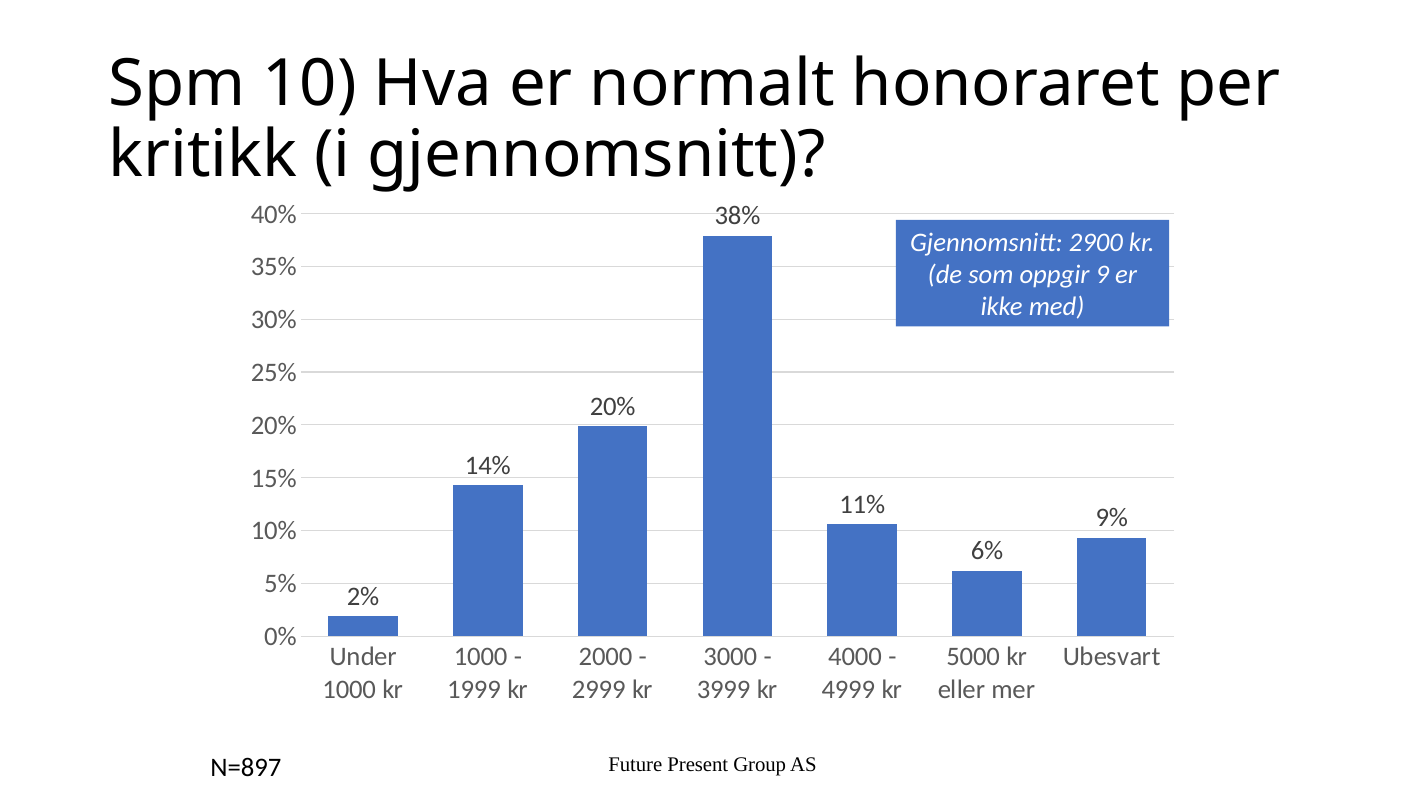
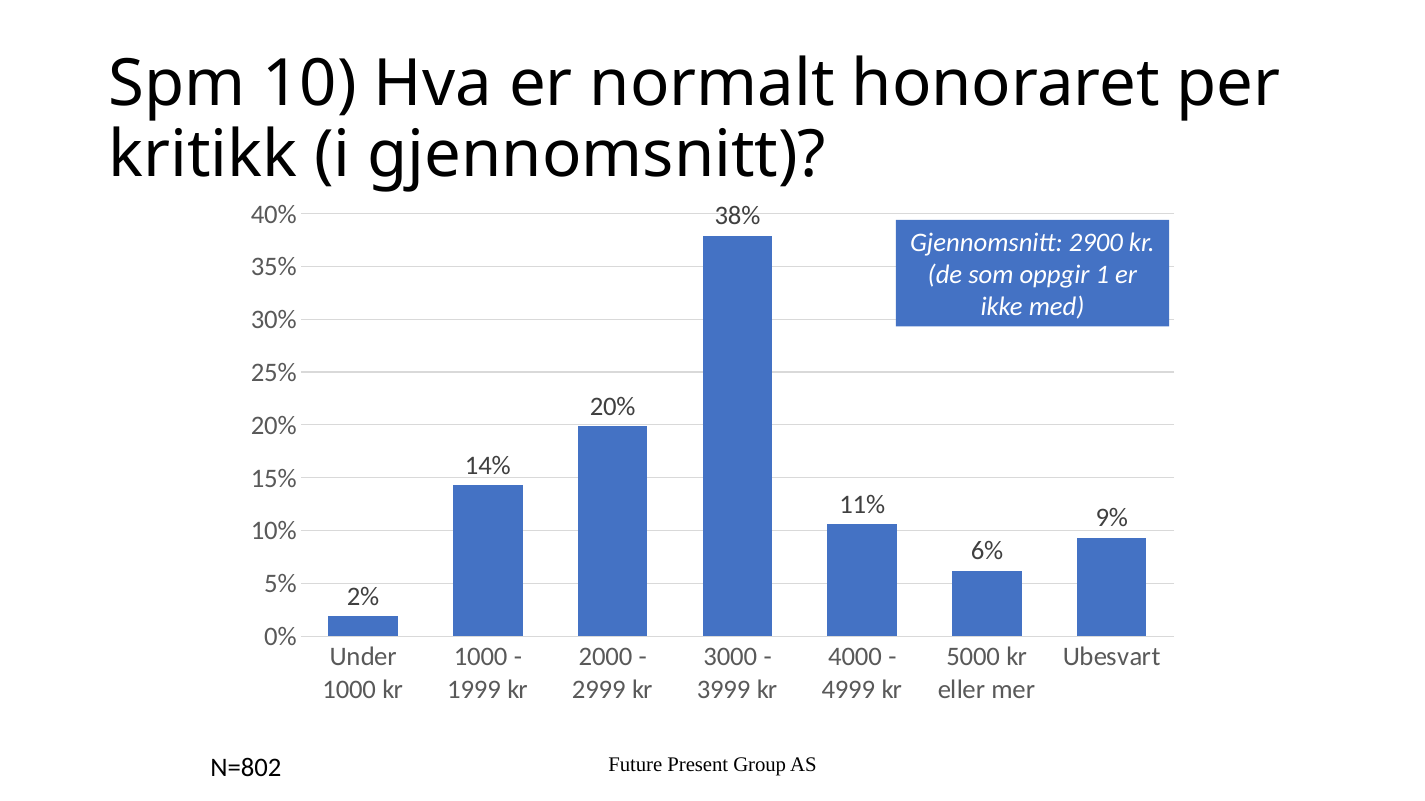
9: 9 -> 1
N=897: N=897 -> N=802
